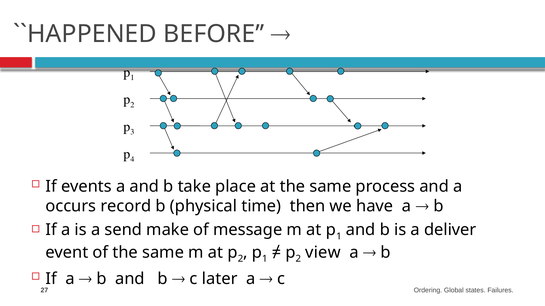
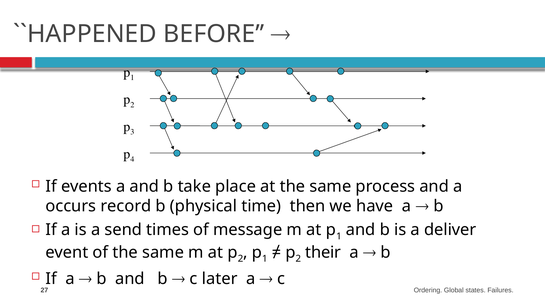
make: make -> times
view: view -> their
